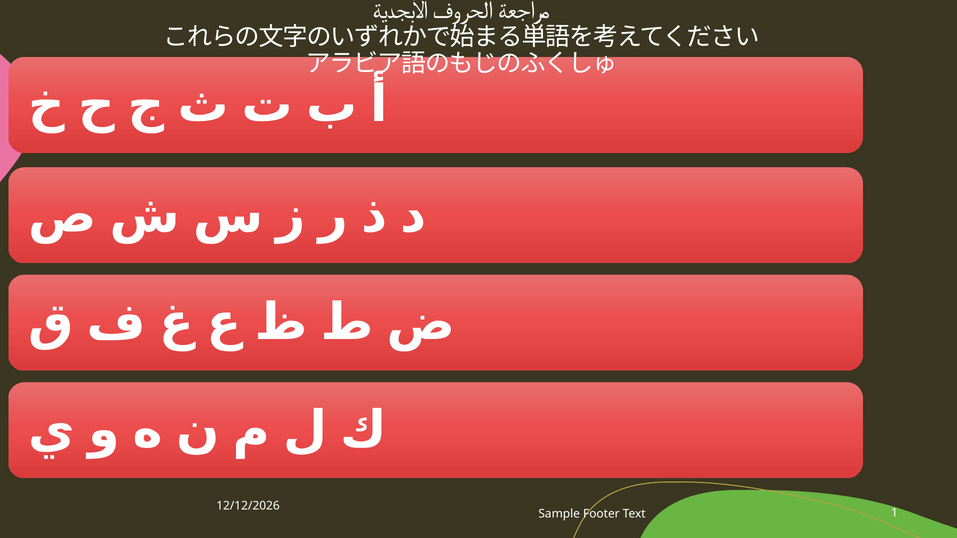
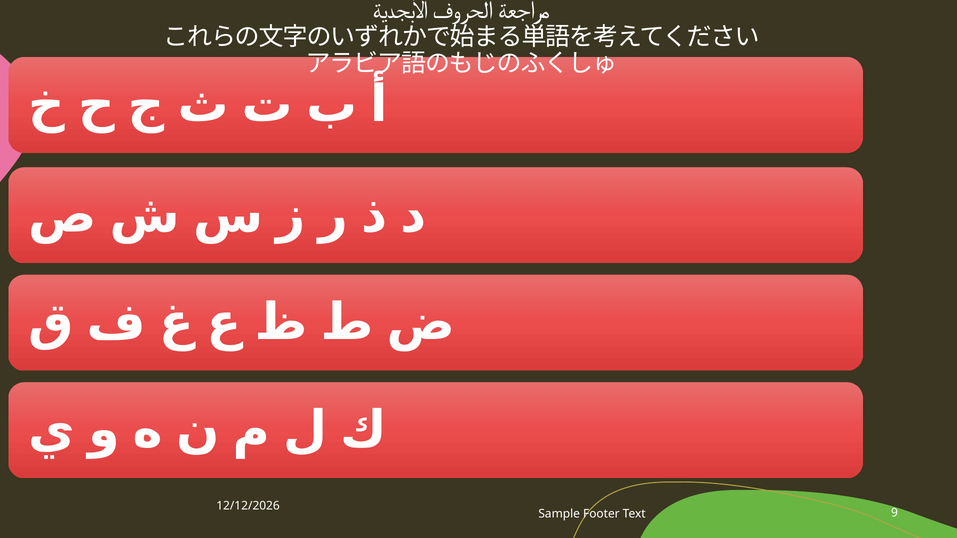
1: 1 -> 9
